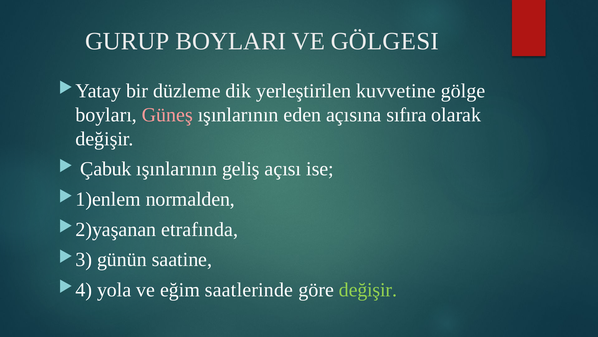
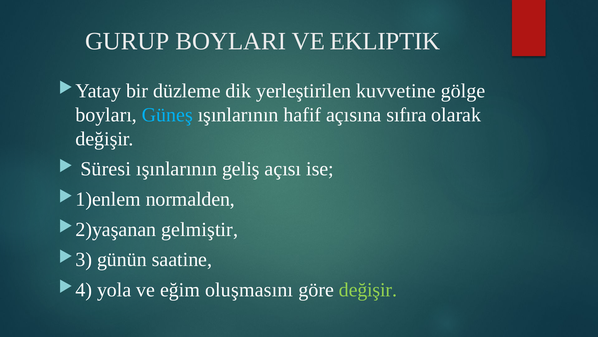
GÖLGESI: GÖLGESI -> EKLIPTIK
Güneş colour: pink -> light blue
eden: eden -> hafif
Çabuk: Çabuk -> Süresi
etrafında: etrafında -> gelmiştir
saatlerinde: saatlerinde -> oluşmasını
